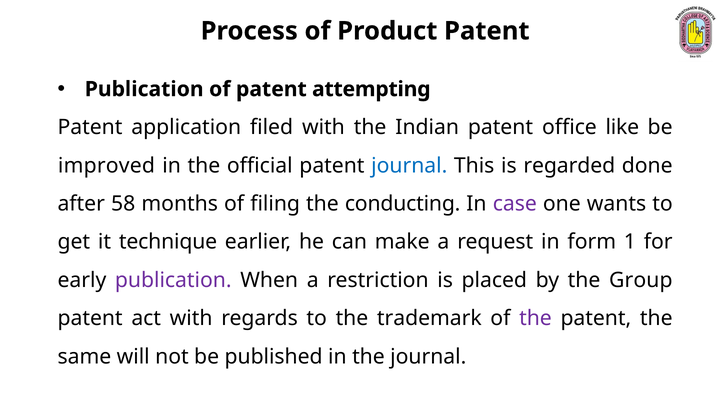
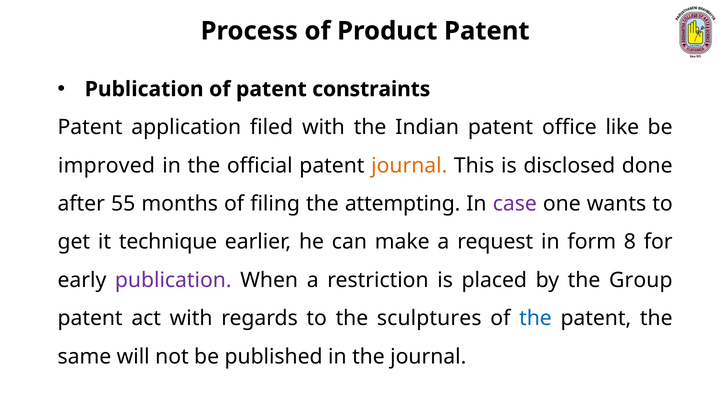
attempting: attempting -> constraints
journal at (409, 165) colour: blue -> orange
regarded: regarded -> disclosed
58: 58 -> 55
conducting: conducting -> attempting
1: 1 -> 8
trademark: trademark -> sculptures
the at (535, 318) colour: purple -> blue
